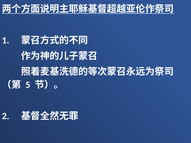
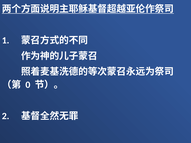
5: 5 -> 0
